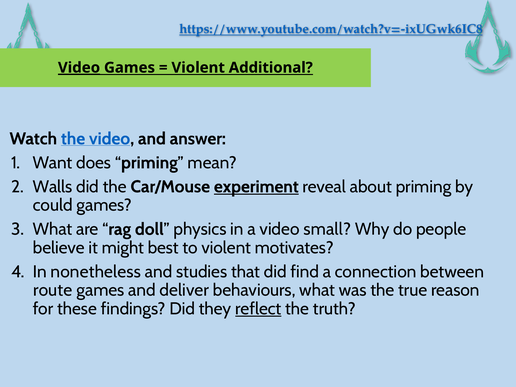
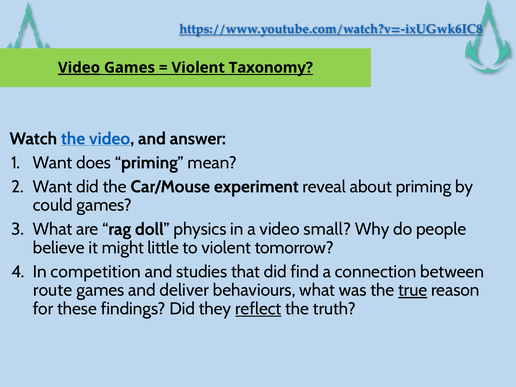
Additional: Additional -> Taxonomy
Walls at (53, 187): Walls -> Want
experiment underline: present -> none
best: best -> little
motivates: motivates -> tomorrow
nonetheless: nonetheless -> competition
true underline: none -> present
